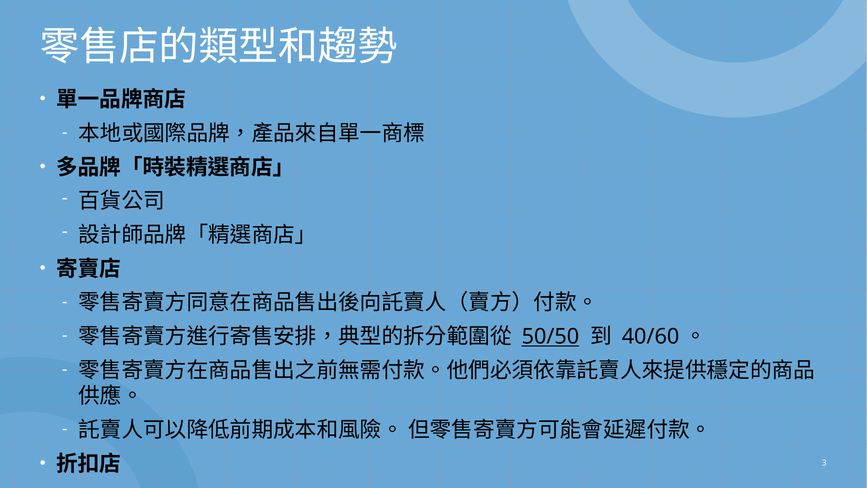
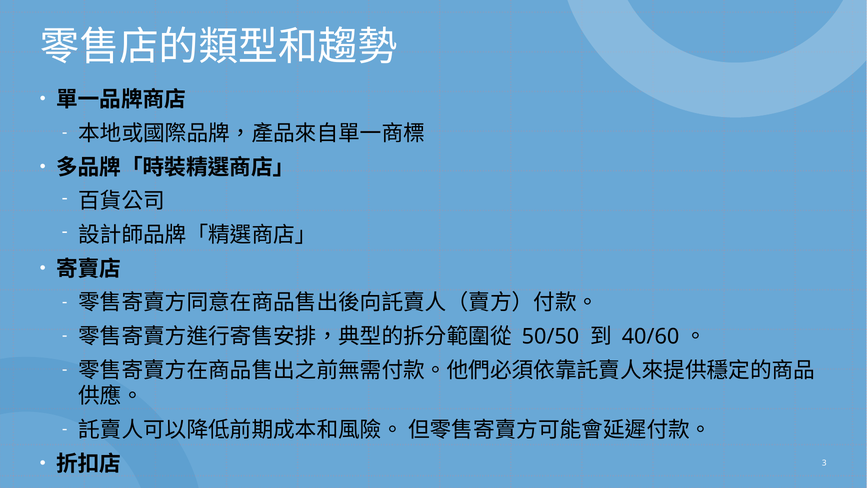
50/50 underline: present -> none
